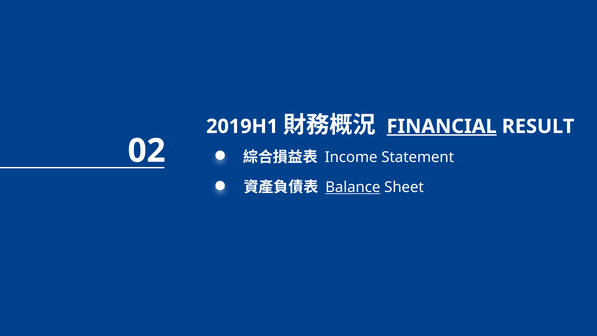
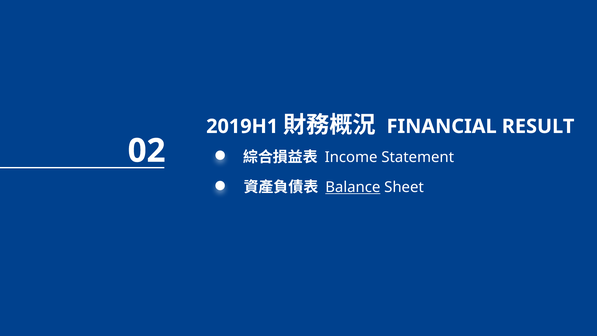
FINANCIAL underline: present -> none
